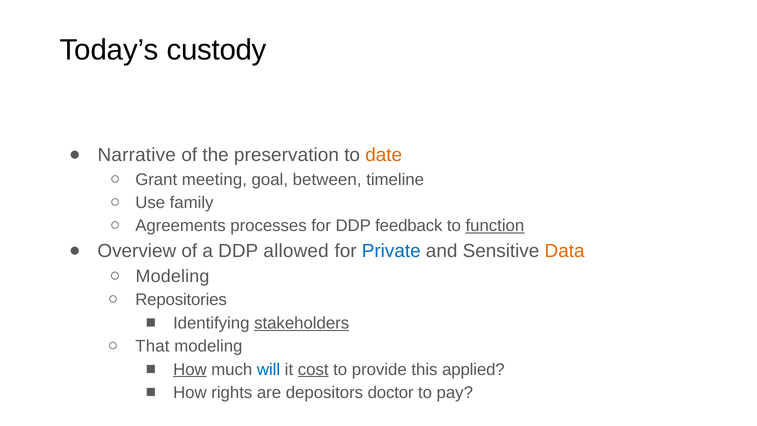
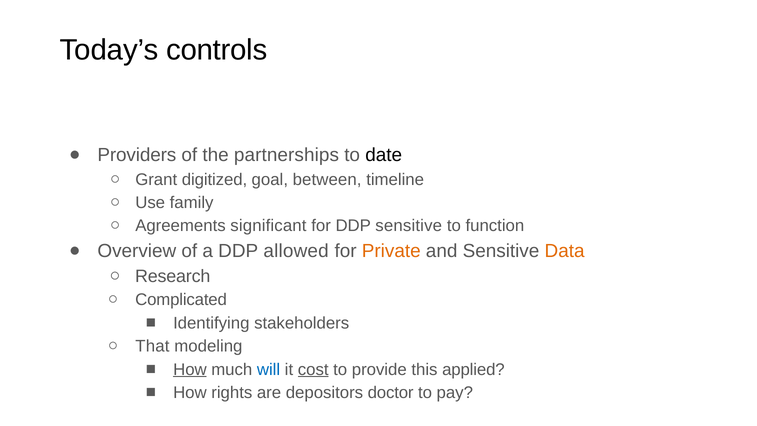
custody: custody -> controls
Narrative: Narrative -> Providers
preservation: preservation -> partnerships
date colour: orange -> black
meeting: meeting -> digitized
processes: processes -> significant
DDP feedback: feedback -> sensitive
function underline: present -> none
Private colour: blue -> orange
Modeling at (173, 276): Modeling -> Research
Repositories: Repositories -> Complicated
stakeholders underline: present -> none
